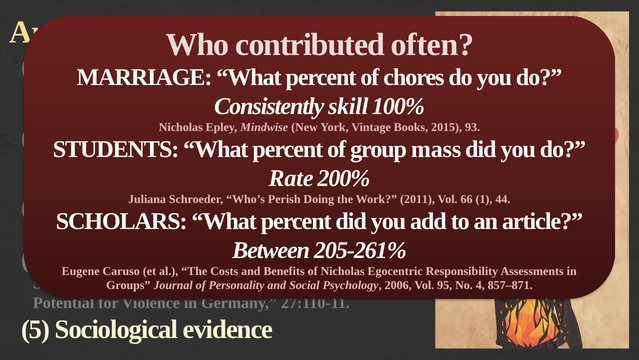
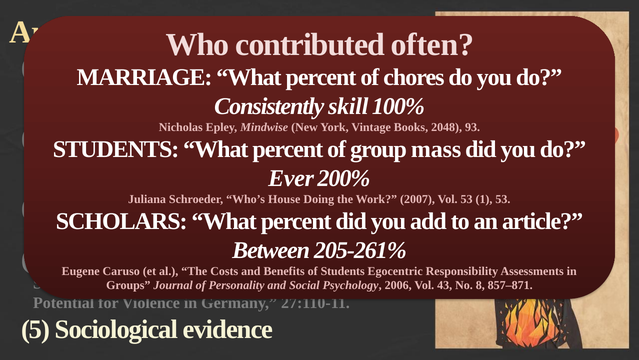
2015: 2015 -> 2048
Rate: Rate -> Ever
Perish: Perish -> House
2011: 2011 -> 2007
Vol 66: 66 -> 53
1 44: 44 -> 53
of Nicholas: Nicholas -> Students
95: 95 -> 43
No 4: 4 -> 8
